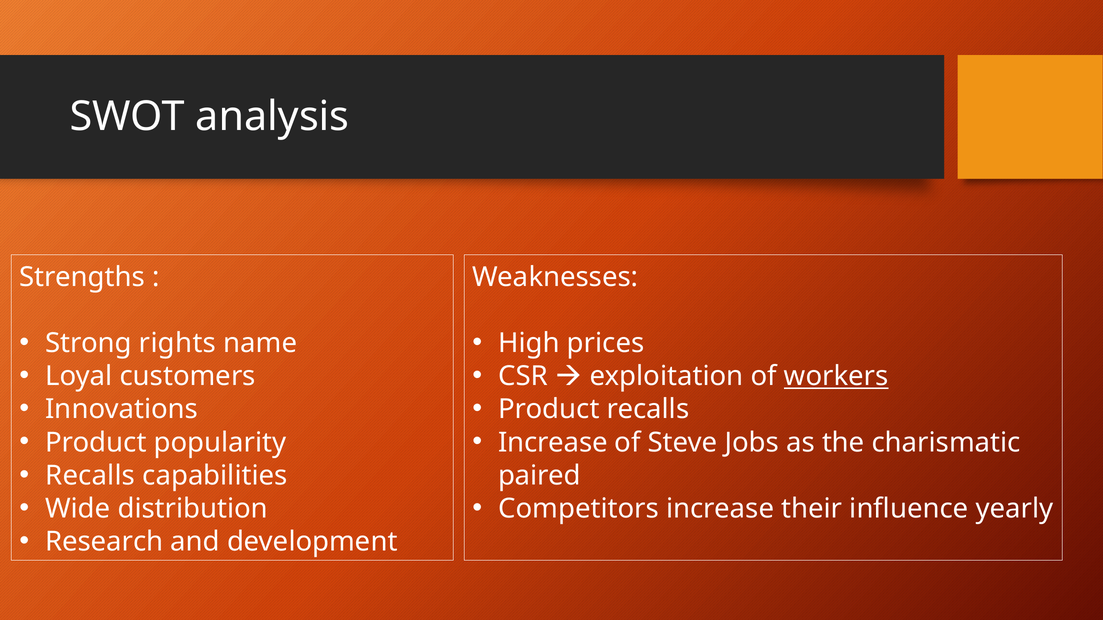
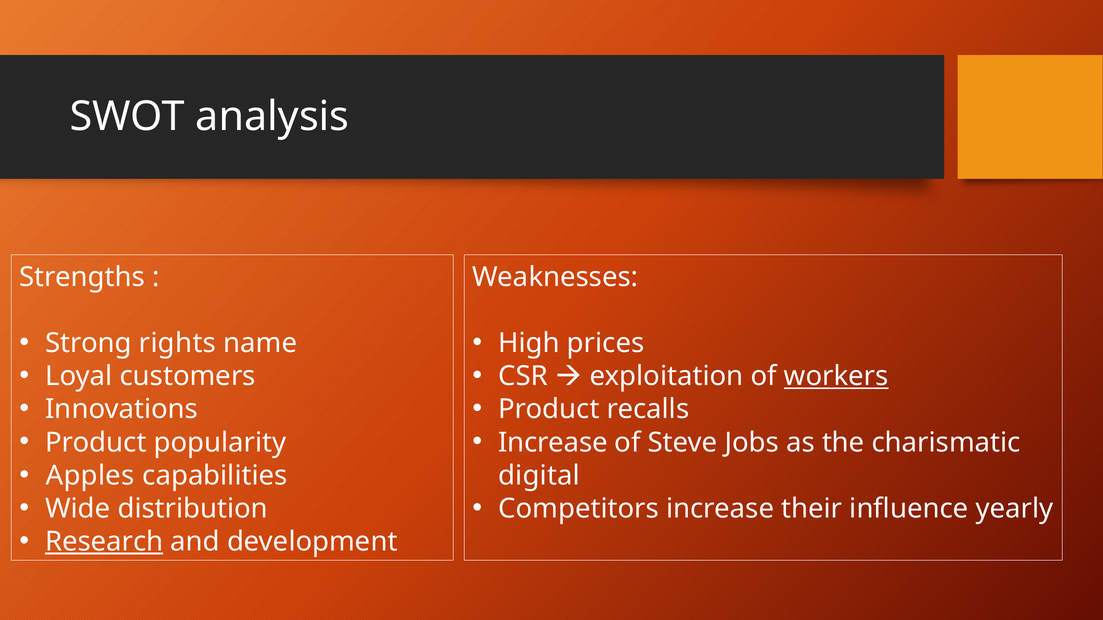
Recalls at (90, 476): Recalls -> Apples
paired: paired -> digital
Research underline: none -> present
